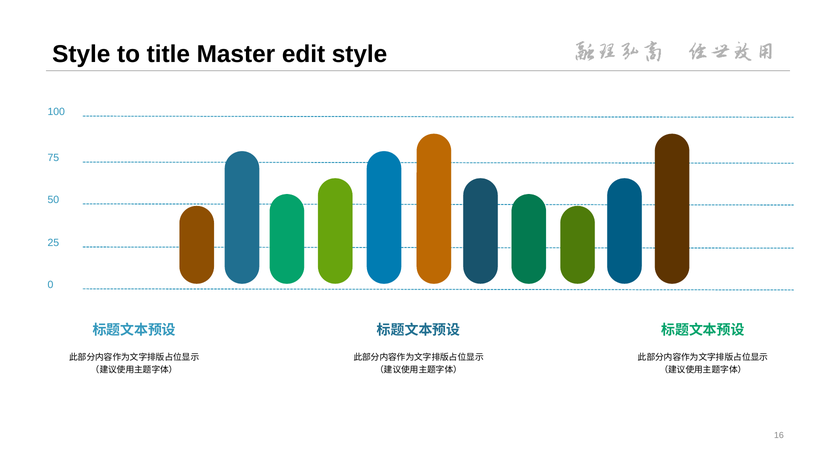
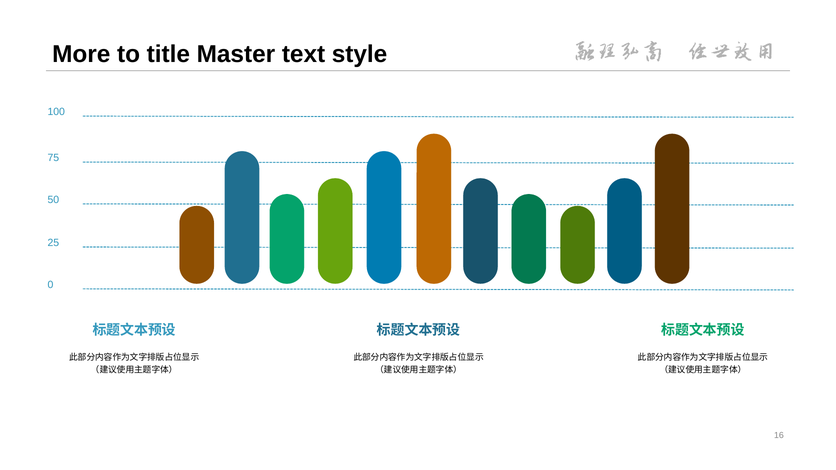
Style at (81, 54): Style -> More
edit: edit -> text
